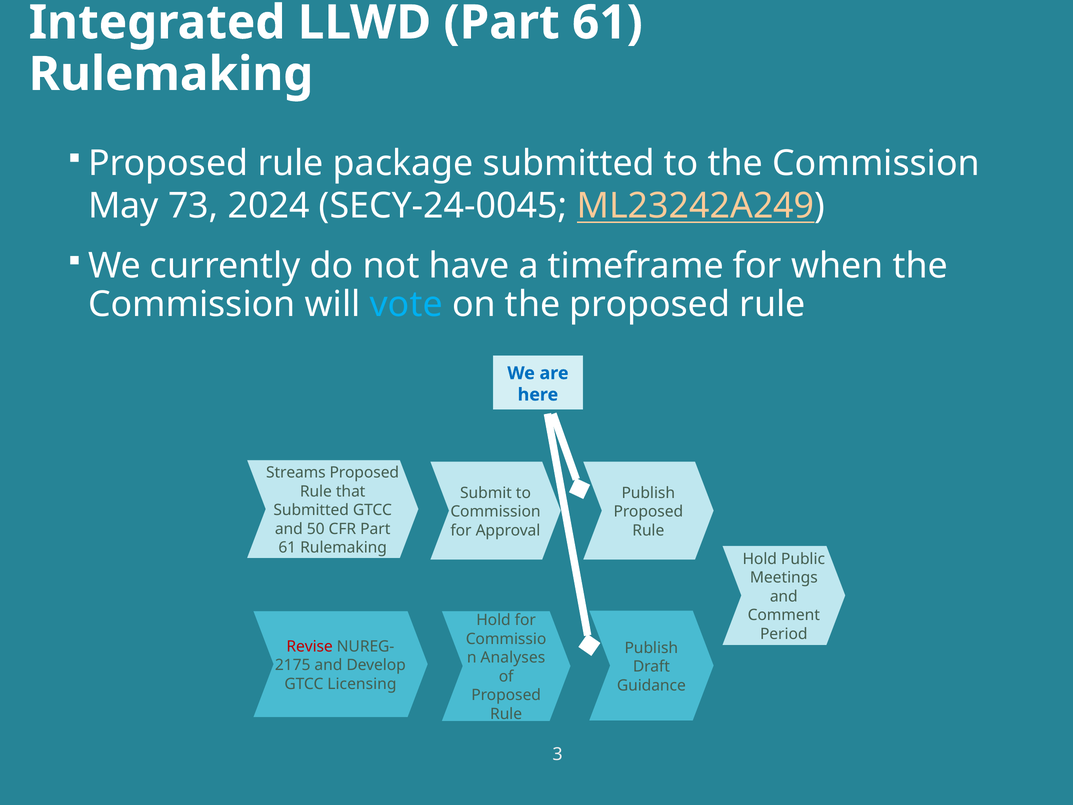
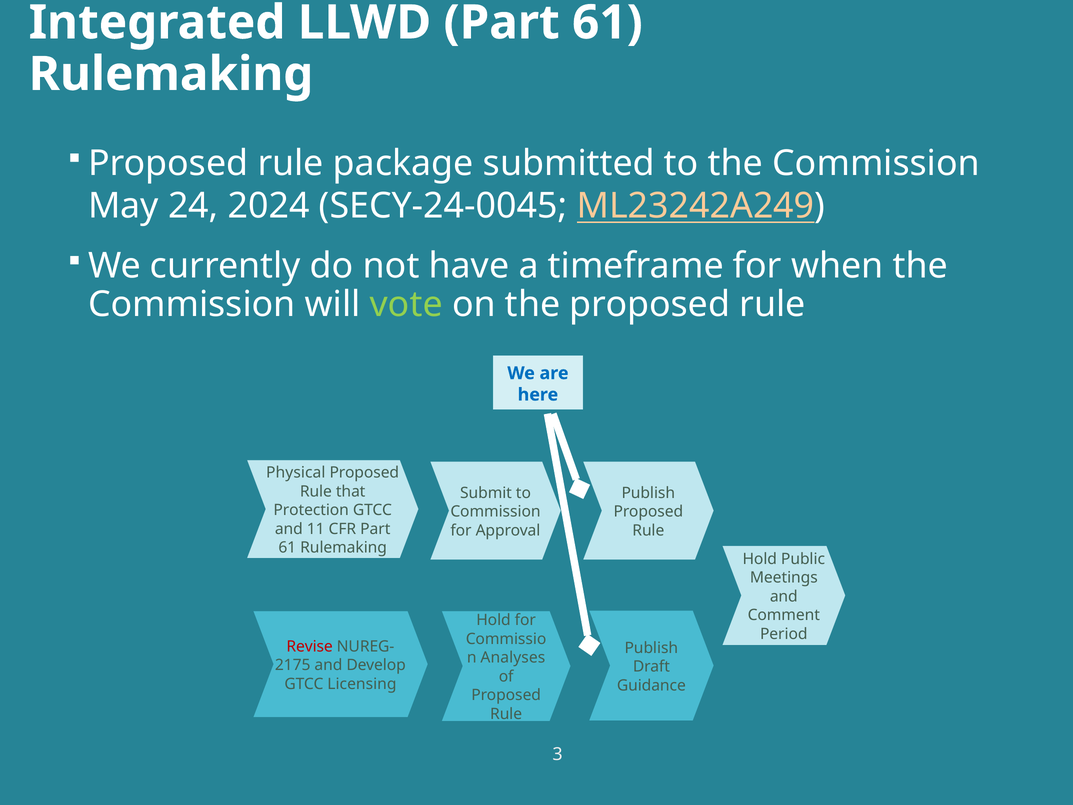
73: 73 -> 24
vote colour: light blue -> light green
Streams: Streams -> Physical
Submitted at (311, 510): Submitted -> Protection
50: 50 -> 11
